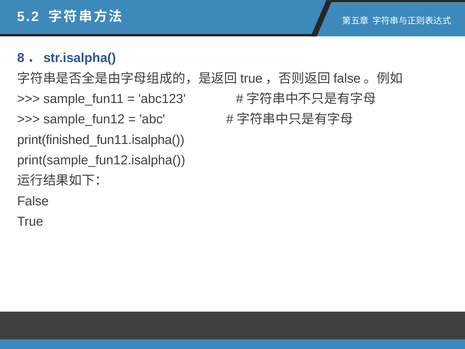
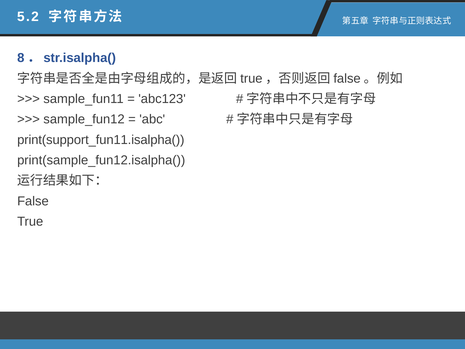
print(finished_fun11.isalpha(: print(finished_fun11.isalpha( -> print(support_fun11.isalpha(
